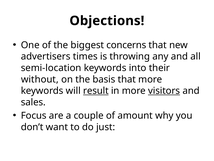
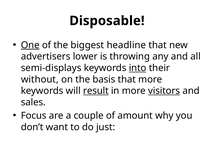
Objections: Objections -> Disposable
One underline: none -> present
concerns: concerns -> headline
times: times -> lower
semi-location: semi-location -> semi-displays
into underline: none -> present
